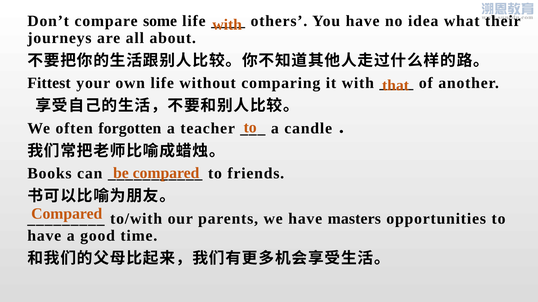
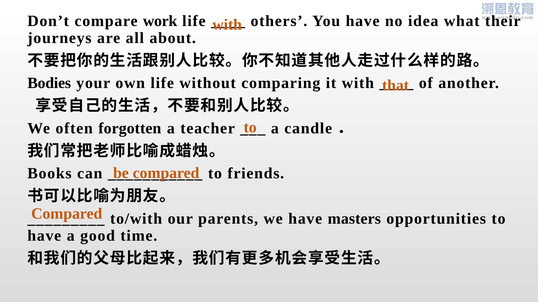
some: some -> work
Fittest: Fittest -> Bodies
